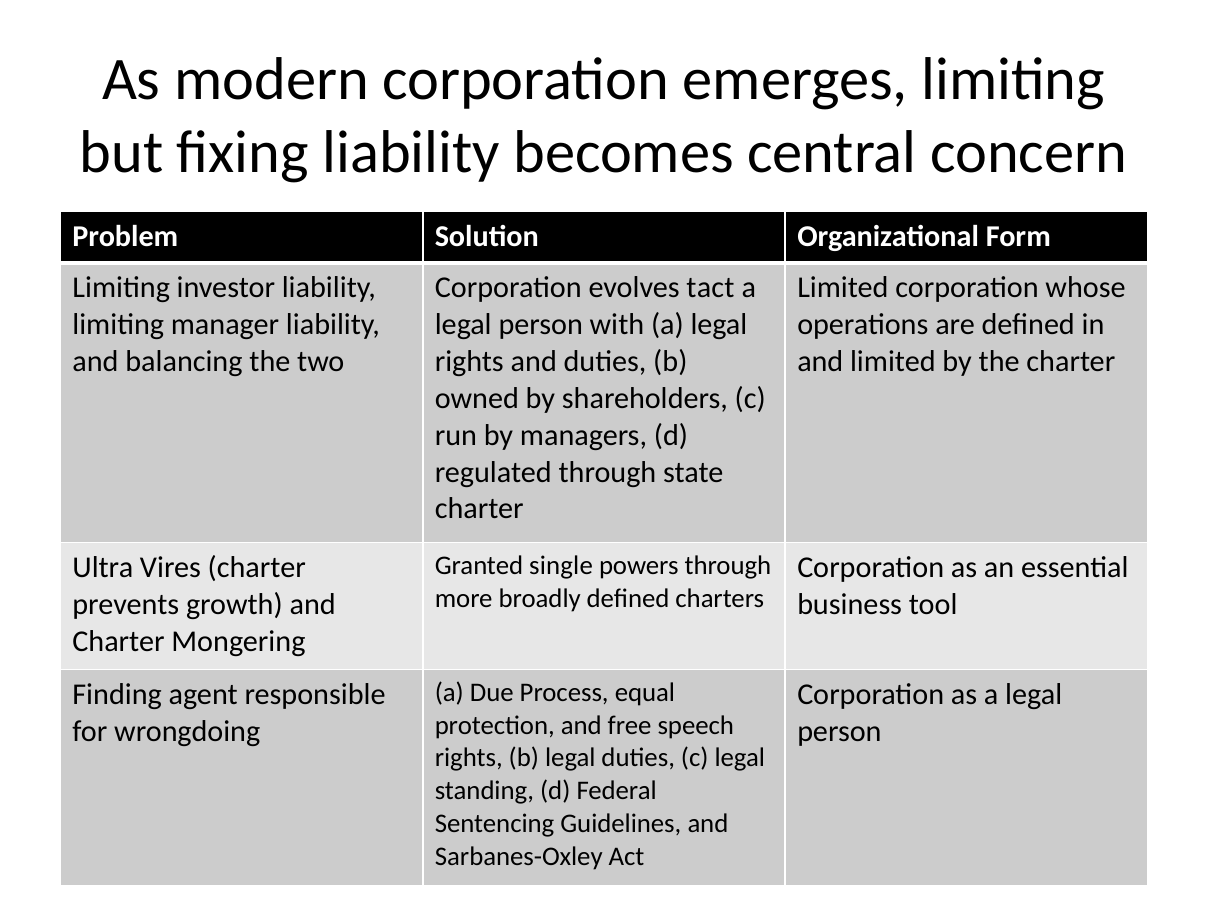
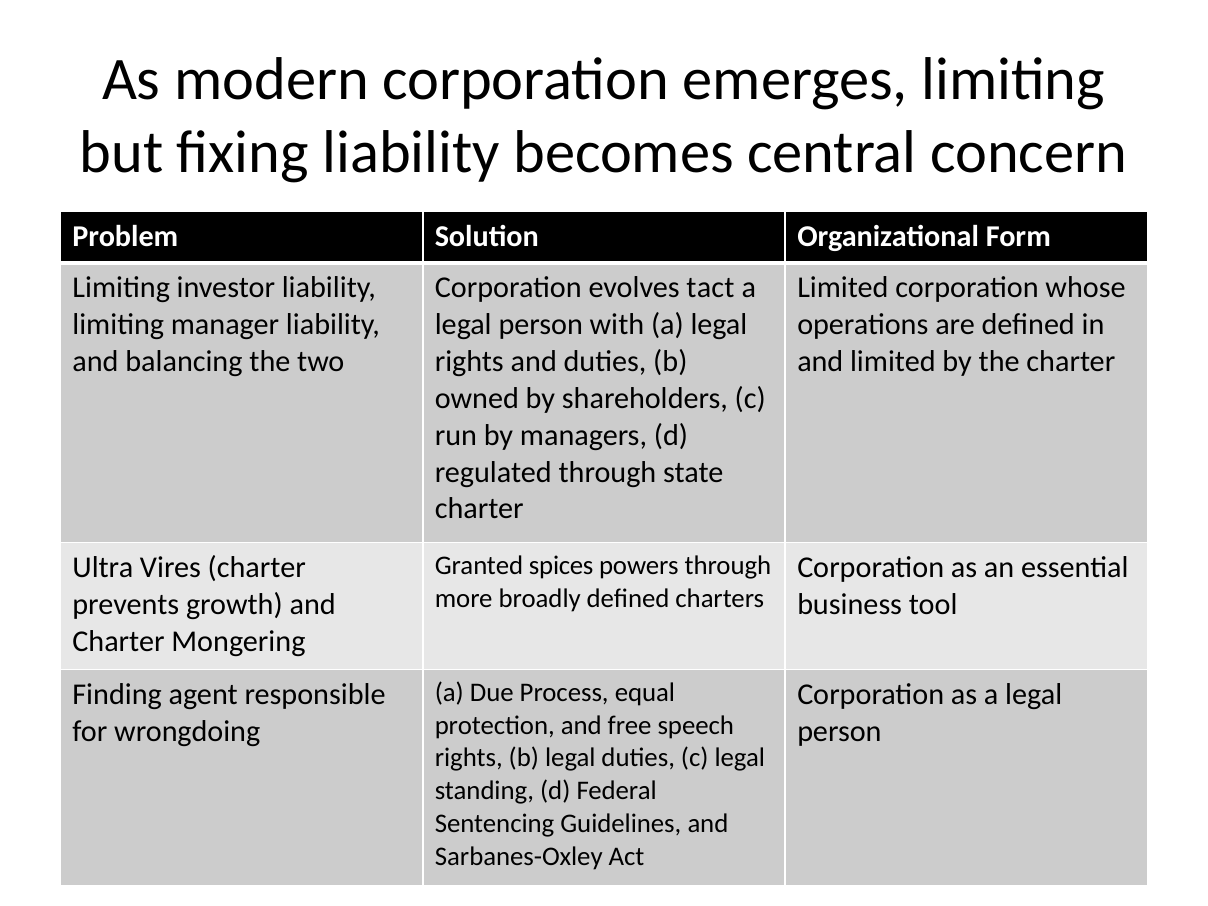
single: single -> spices
